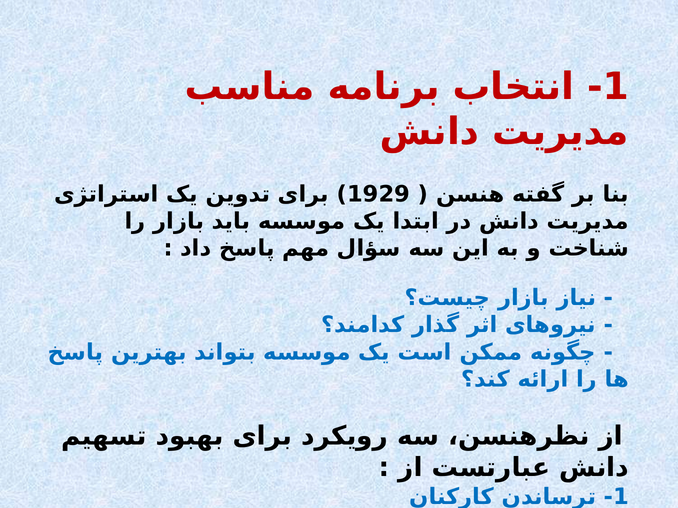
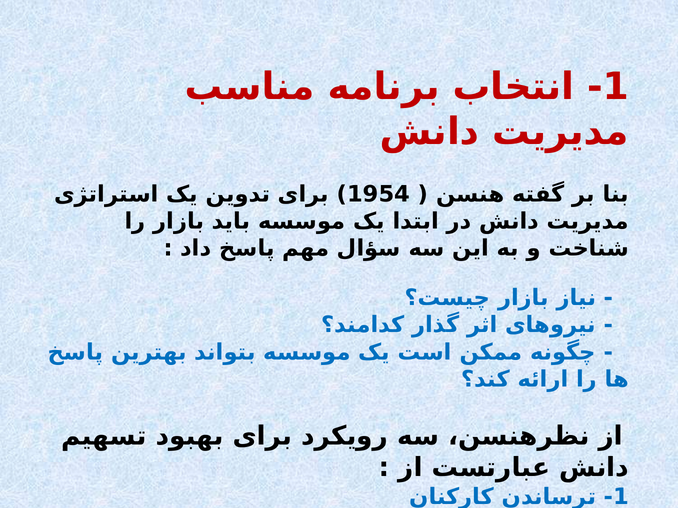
1929: 1929 -> 1954
